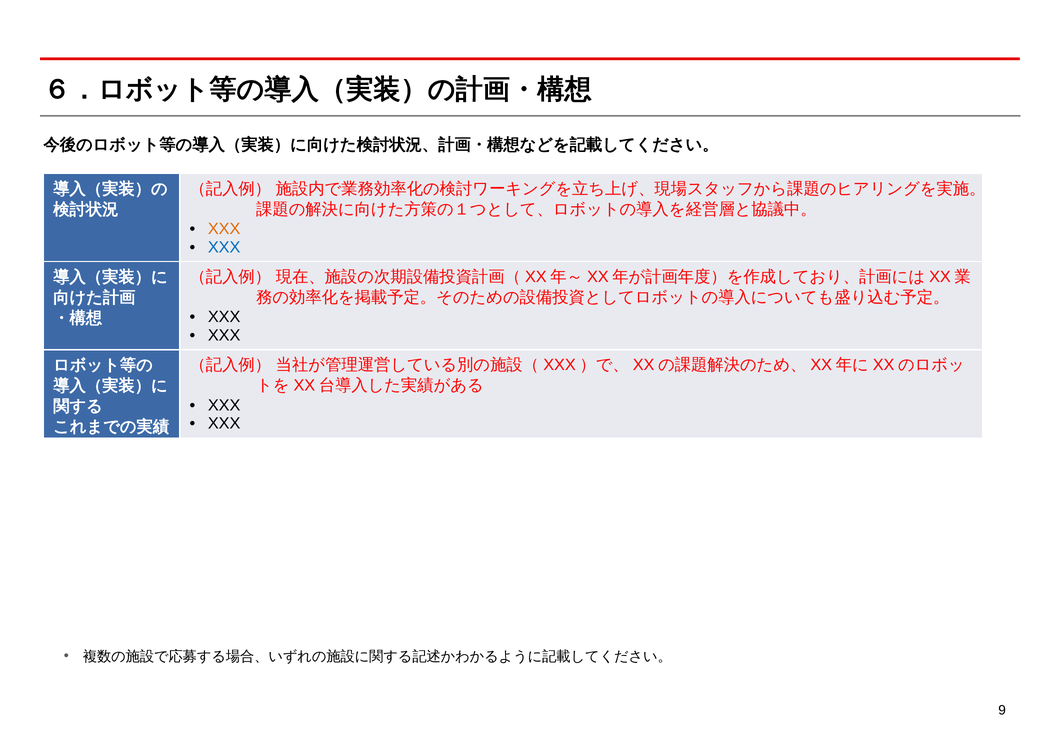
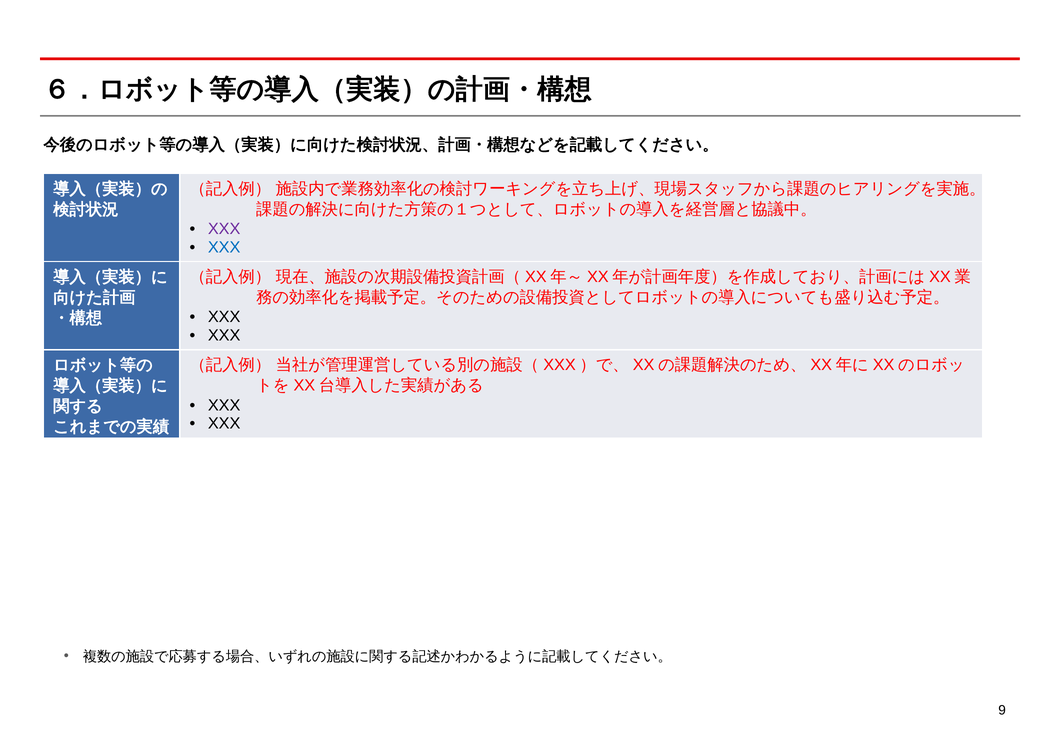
XXX at (224, 229) colour: orange -> purple
